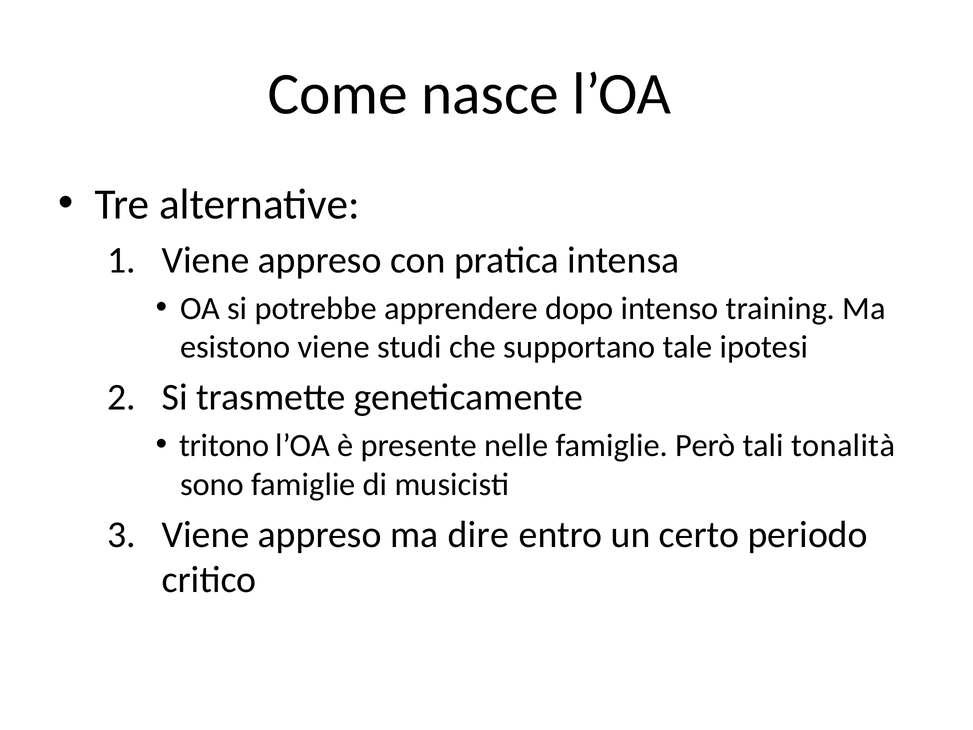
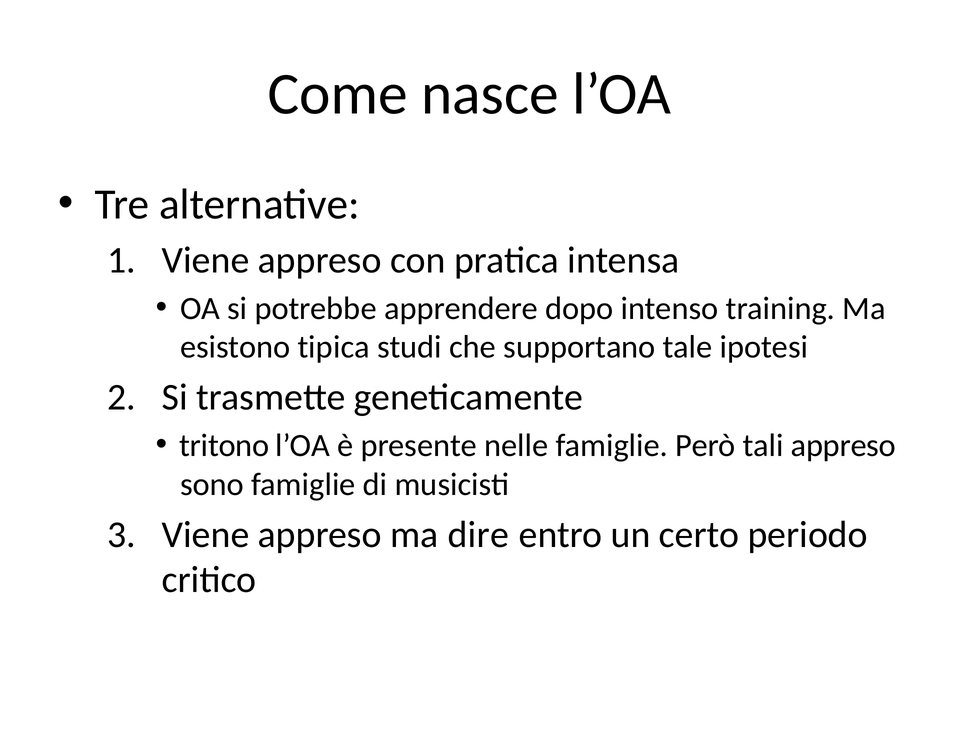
esistono viene: viene -> tipica
tali tonalità: tonalità -> appreso
